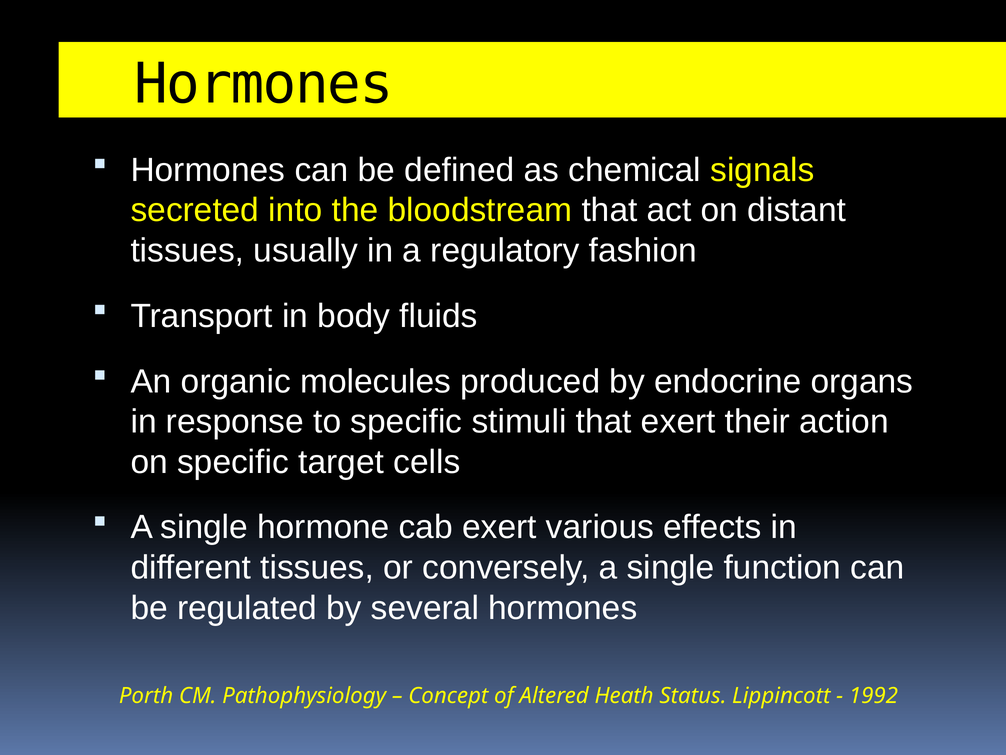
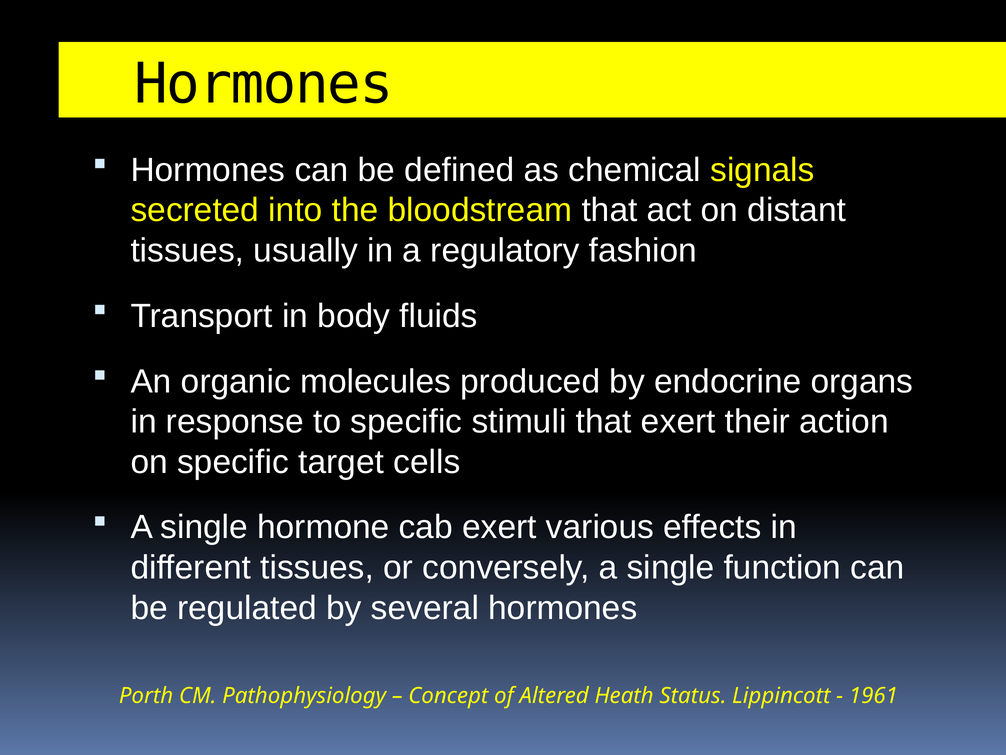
1992: 1992 -> 1961
